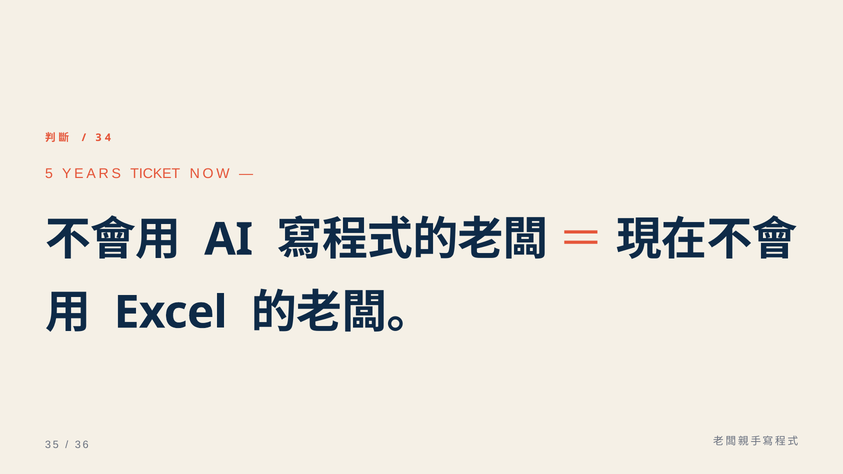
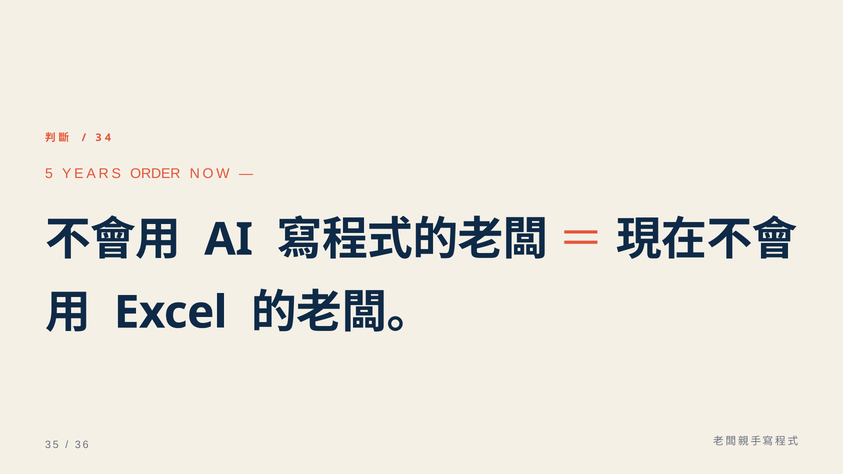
TICKET: TICKET -> ORDER
